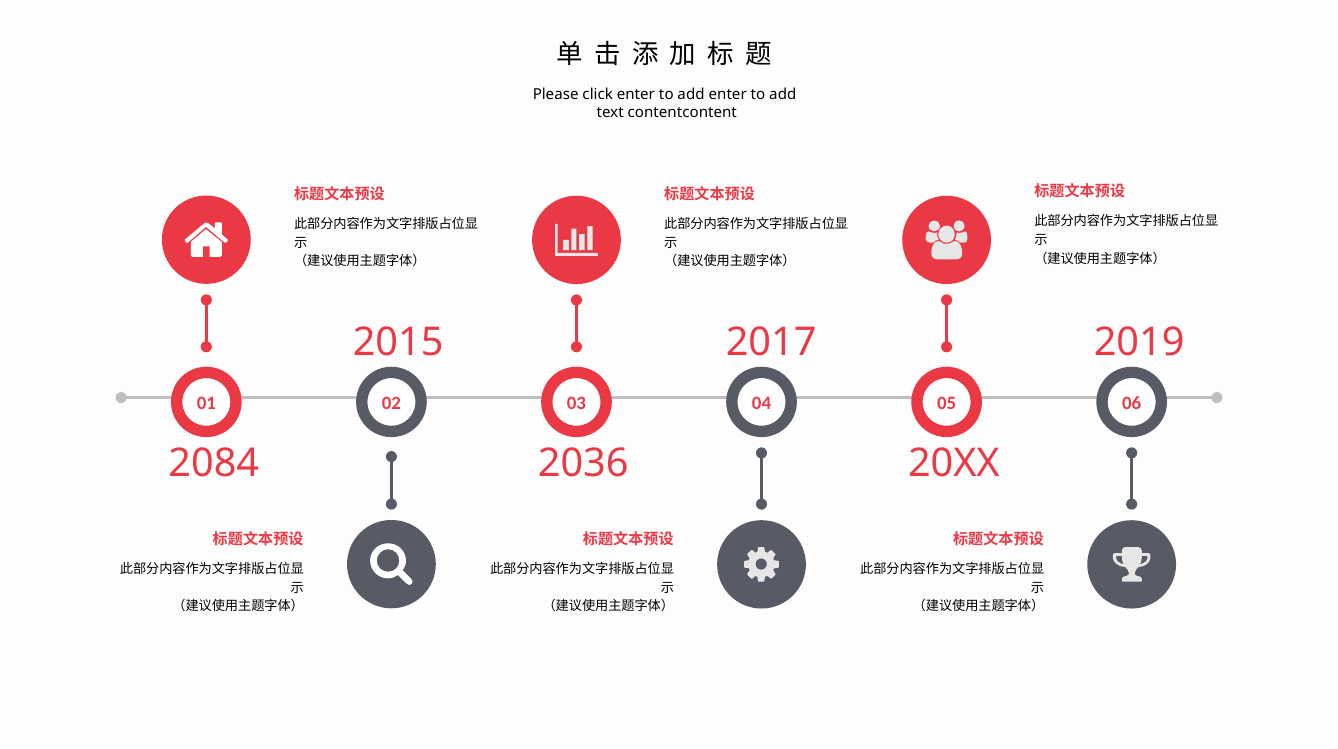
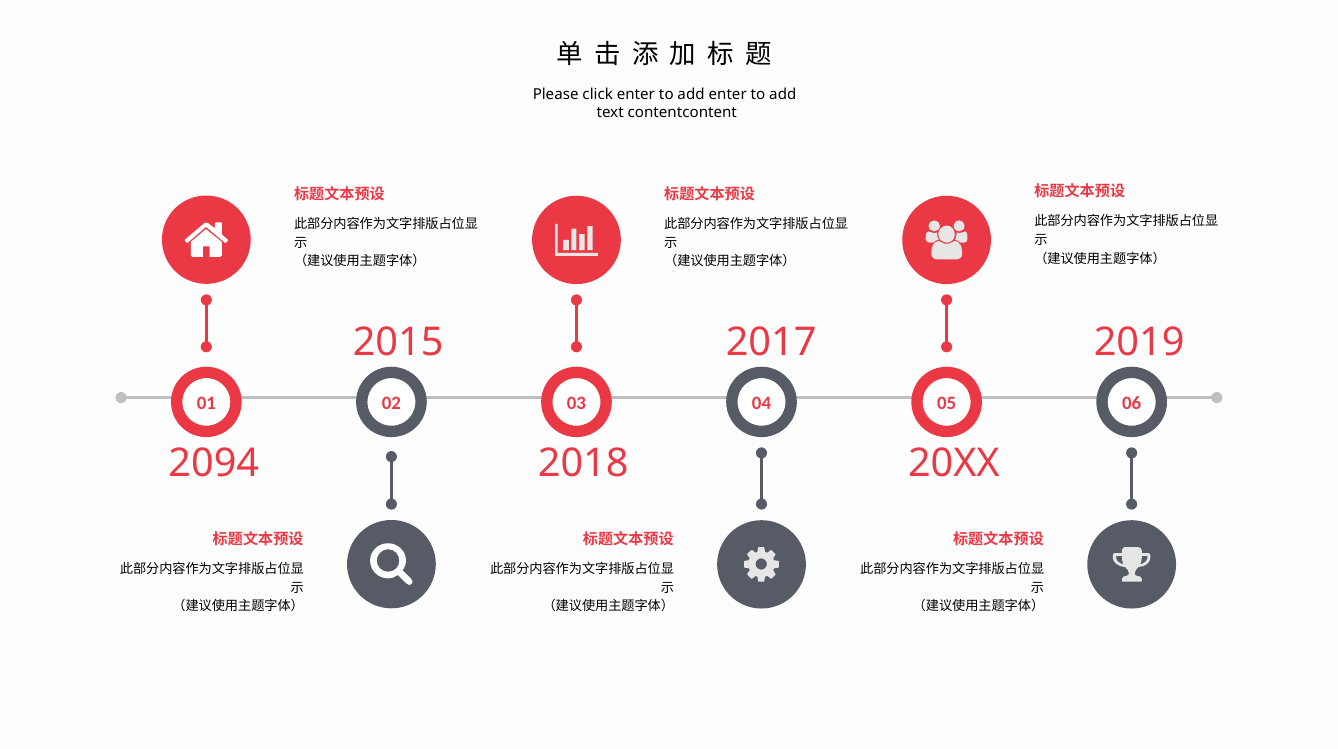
2084: 2084 -> 2094
2036: 2036 -> 2018
